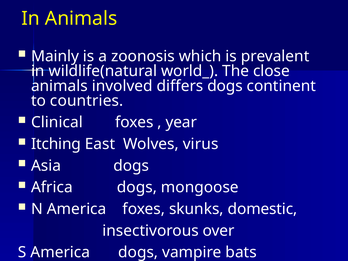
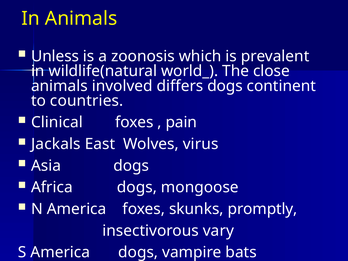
Mainly: Mainly -> Unless
year: year -> pain
Itching: Itching -> Jackals
domestic: domestic -> promptly
over: over -> vary
